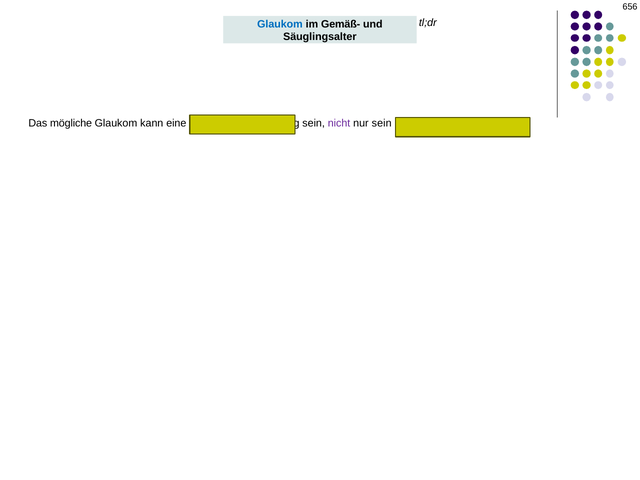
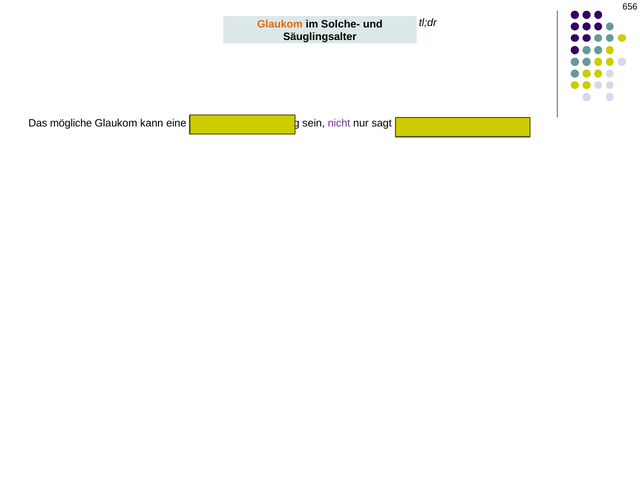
Glaukom at (280, 24) colour: blue -> orange
Gemäß-: Gemäß- -> Solche-
nur sein: sein -> sagt
